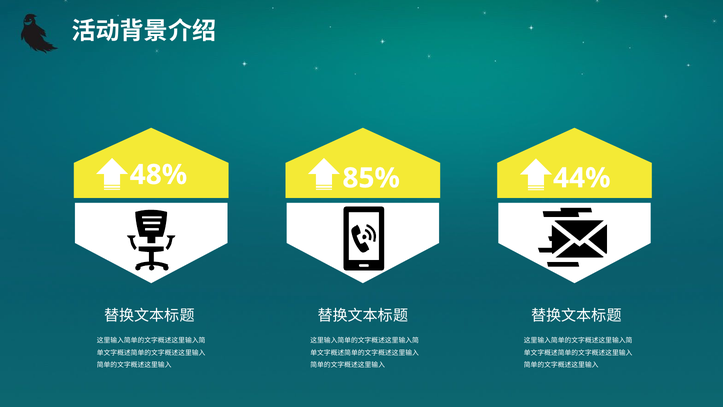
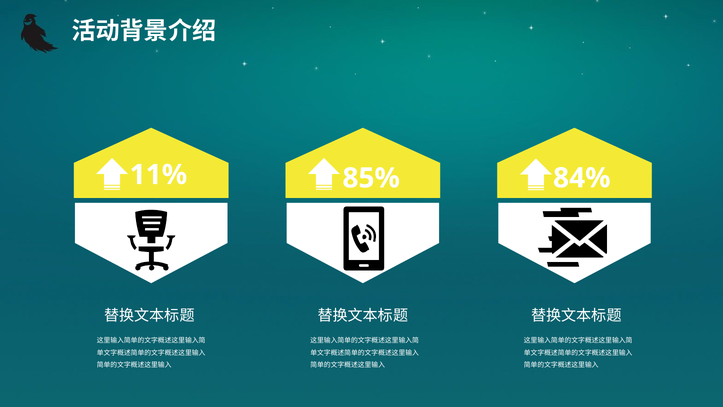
48%: 48% -> 11%
44%: 44% -> 84%
